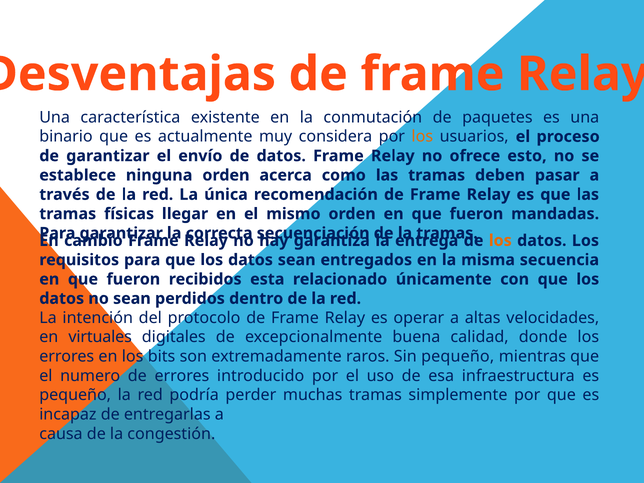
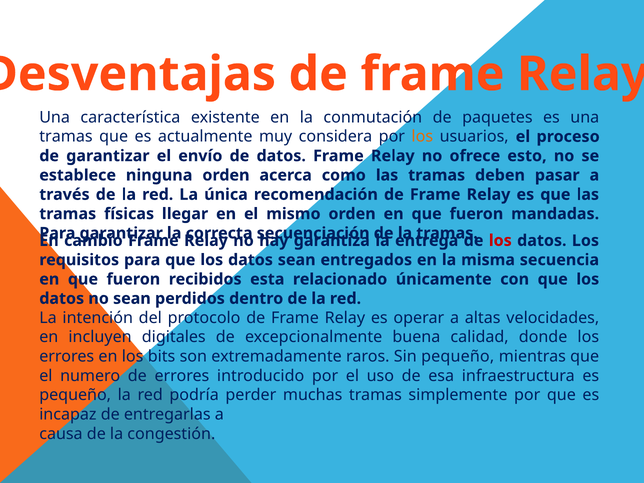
binario at (66, 137): binario -> tramas
los at (500, 241) colour: orange -> red
virtuales: virtuales -> incluyen
